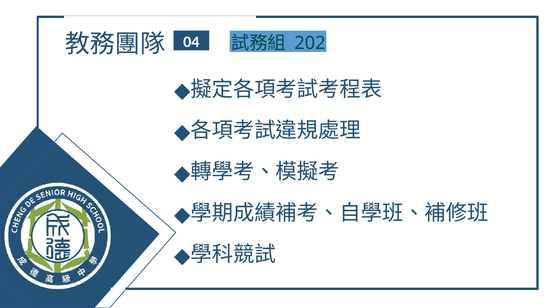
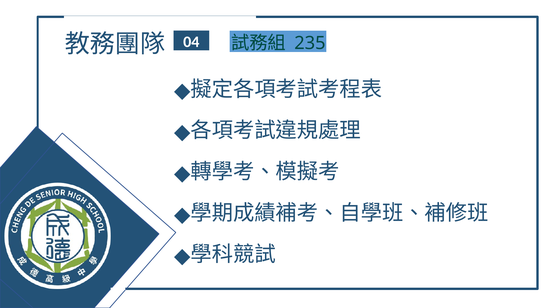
202: 202 -> 235
